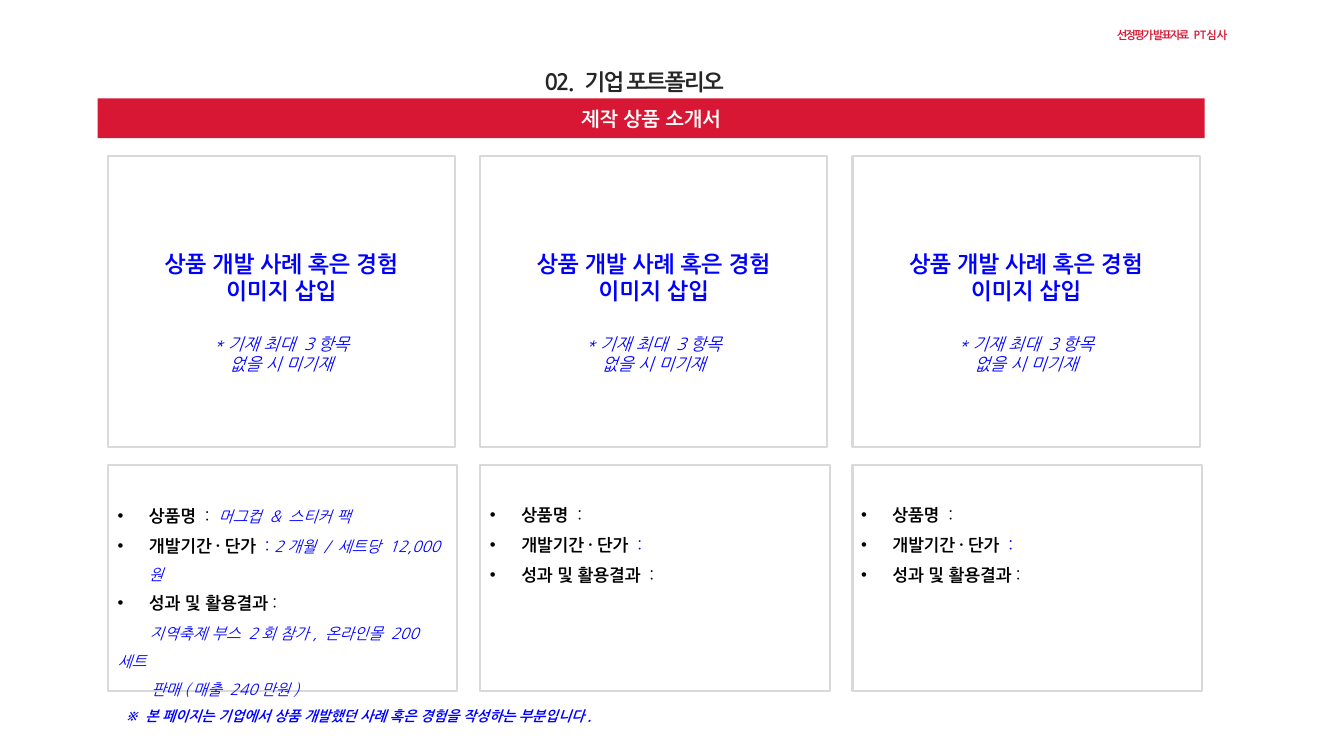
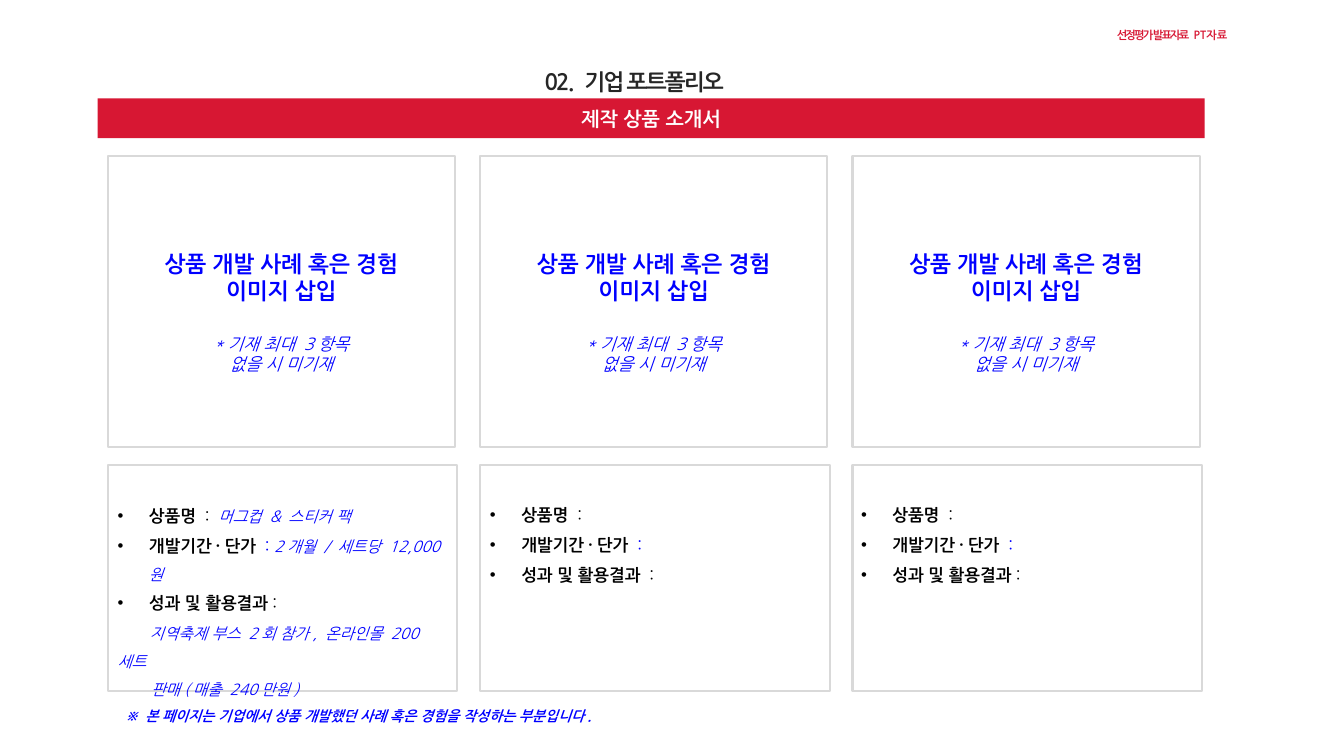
PT심사: PT심사 -> PT자료
